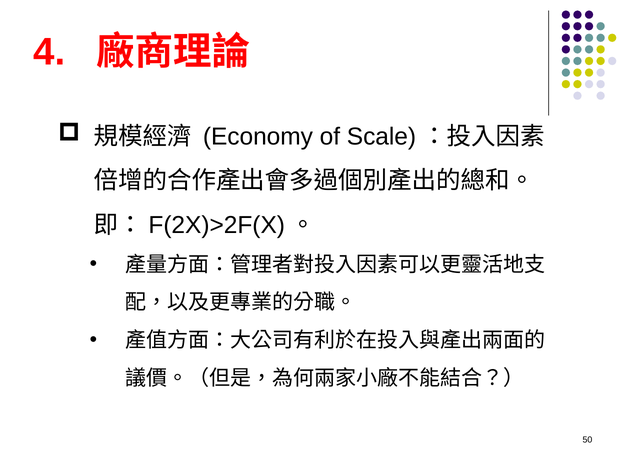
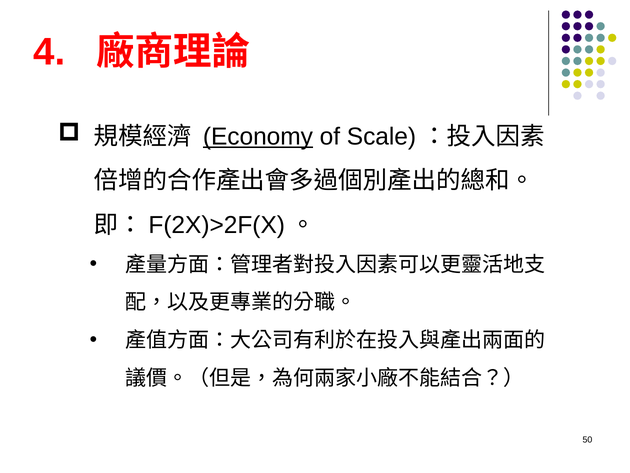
Economy underline: none -> present
